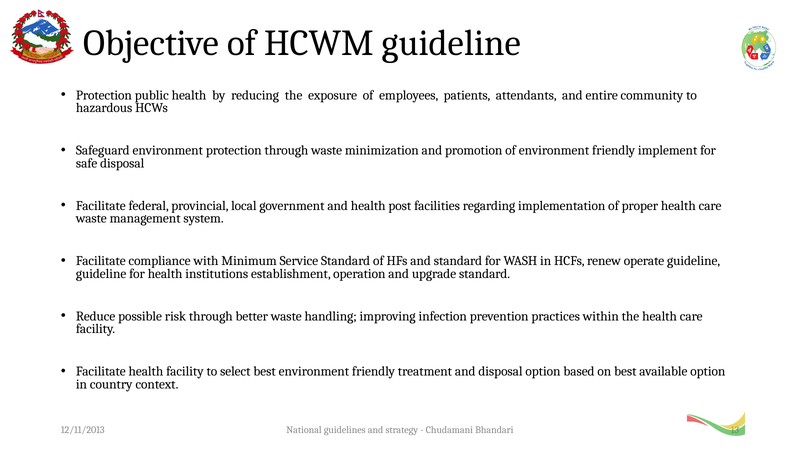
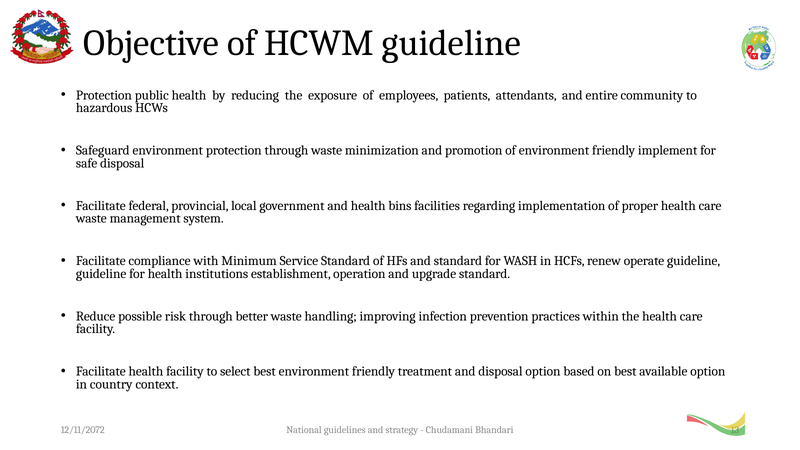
post: post -> bins
12/11/2013: 12/11/2013 -> 12/11/2072
